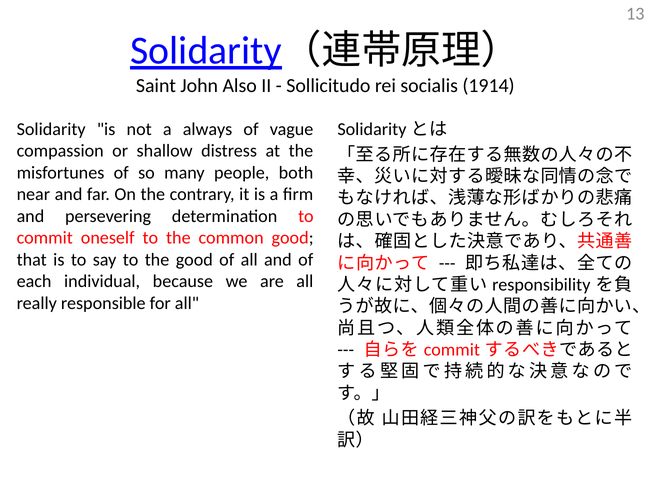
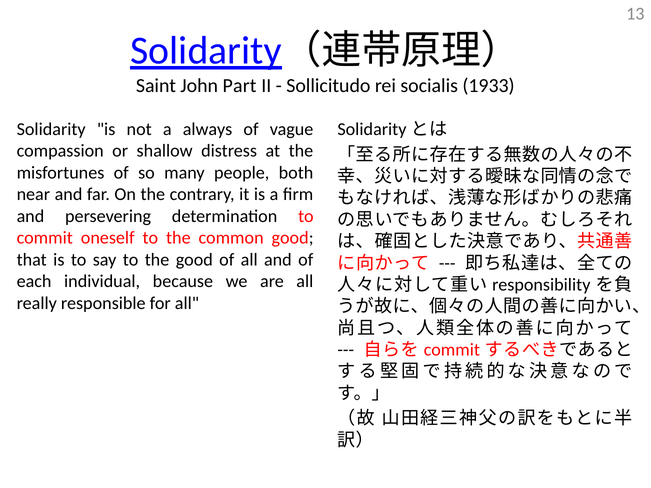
Also: Also -> Part
1914: 1914 -> 1933
